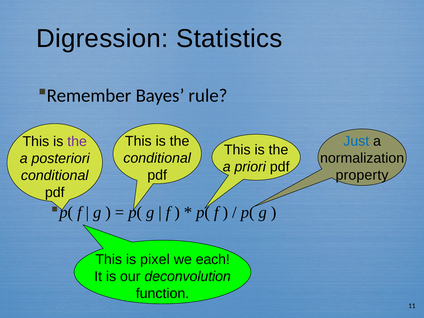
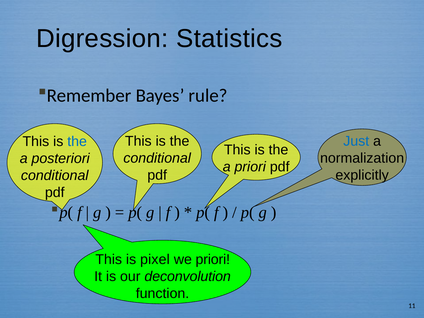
the at (77, 142) colour: purple -> blue
property: property -> explicitly
we each: each -> priori
